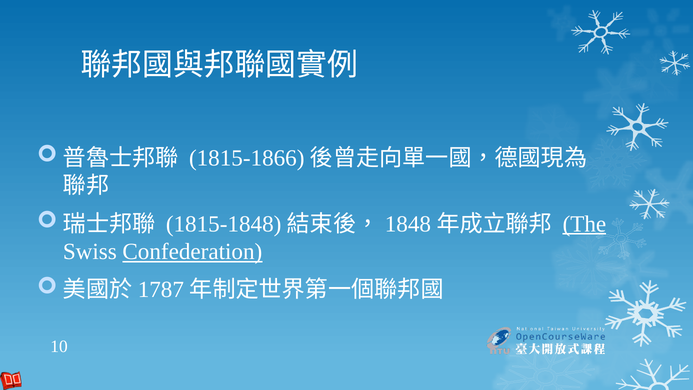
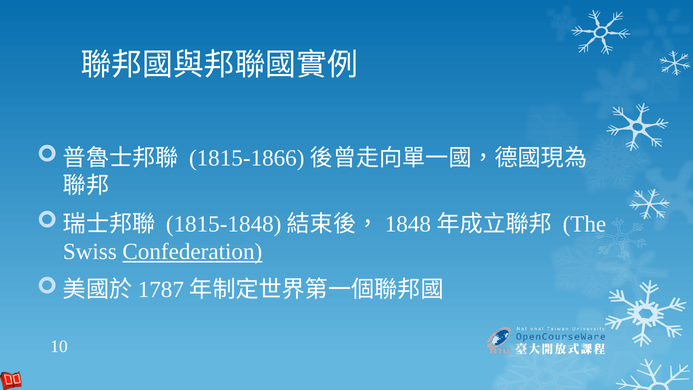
The underline: present -> none
